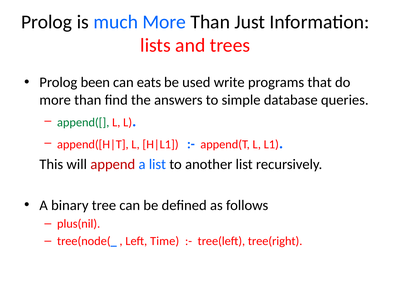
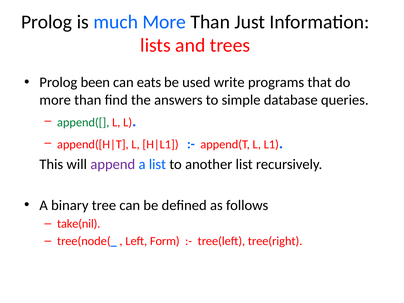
append colour: red -> purple
plus(nil: plus(nil -> take(nil
Time: Time -> Form
